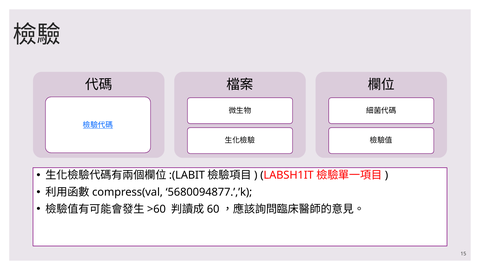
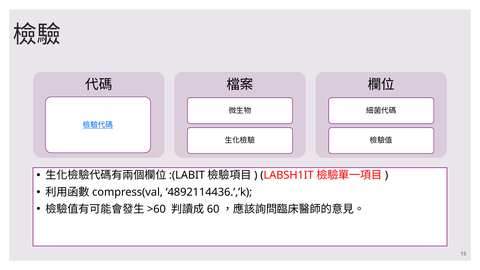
5680094877.’,’k: 5680094877.’,’k -> 4892114436.’,’k
